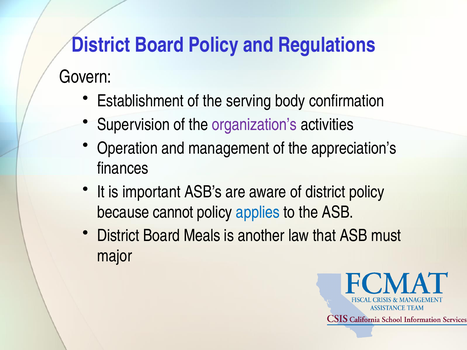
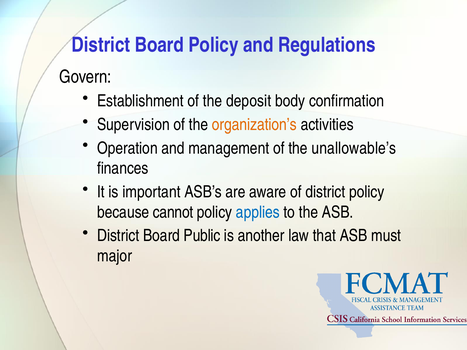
serving: serving -> deposit
organization’s colour: purple -> orange
appreciation’s: appreciation’s -> unallowable’s
Meals: Meals -> Public
